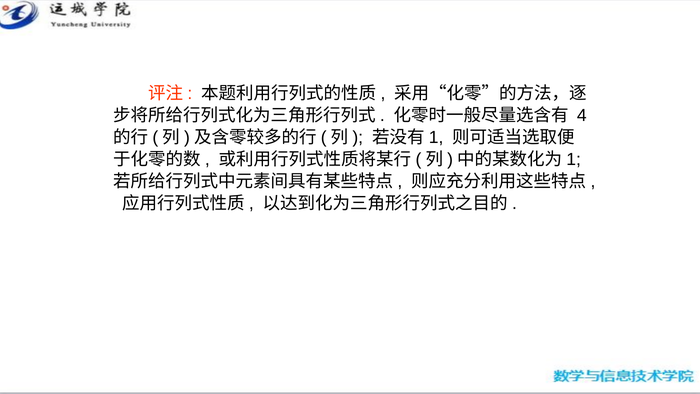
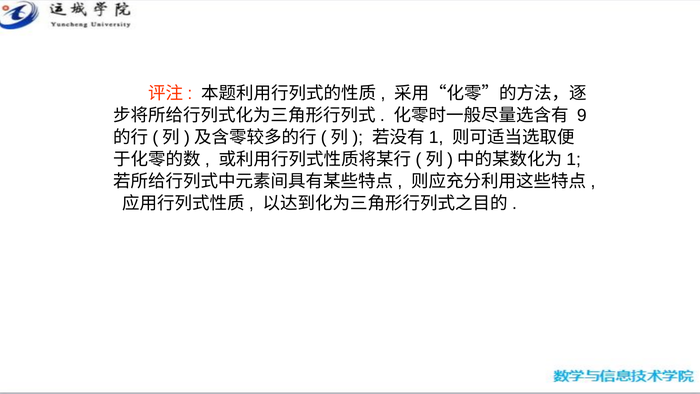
4: 4 -> 9
